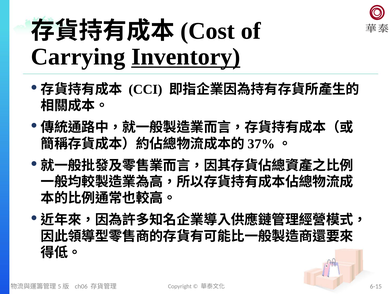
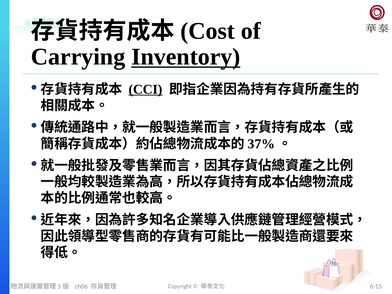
CCI underline: none -> present
